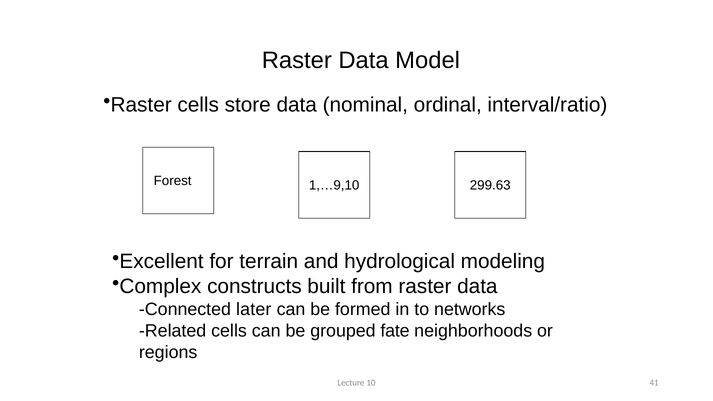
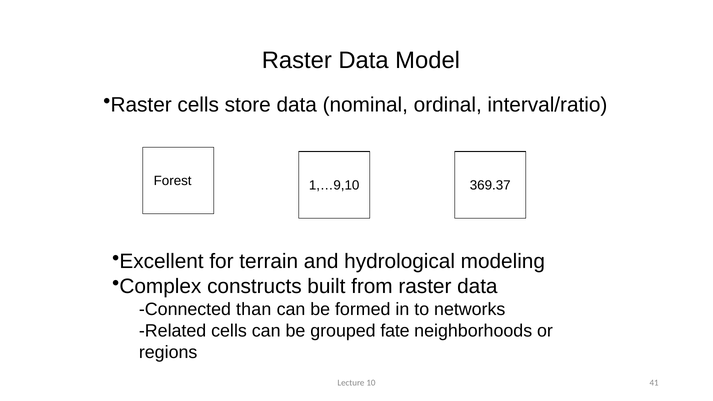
299.63: 299.63 -> 369.37
later: later -> than
